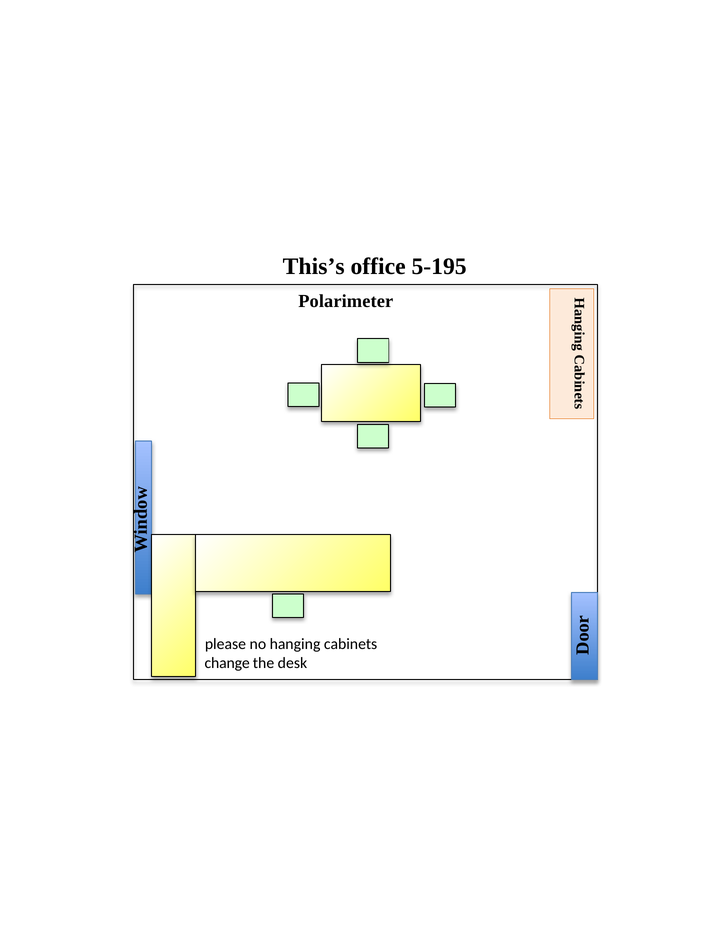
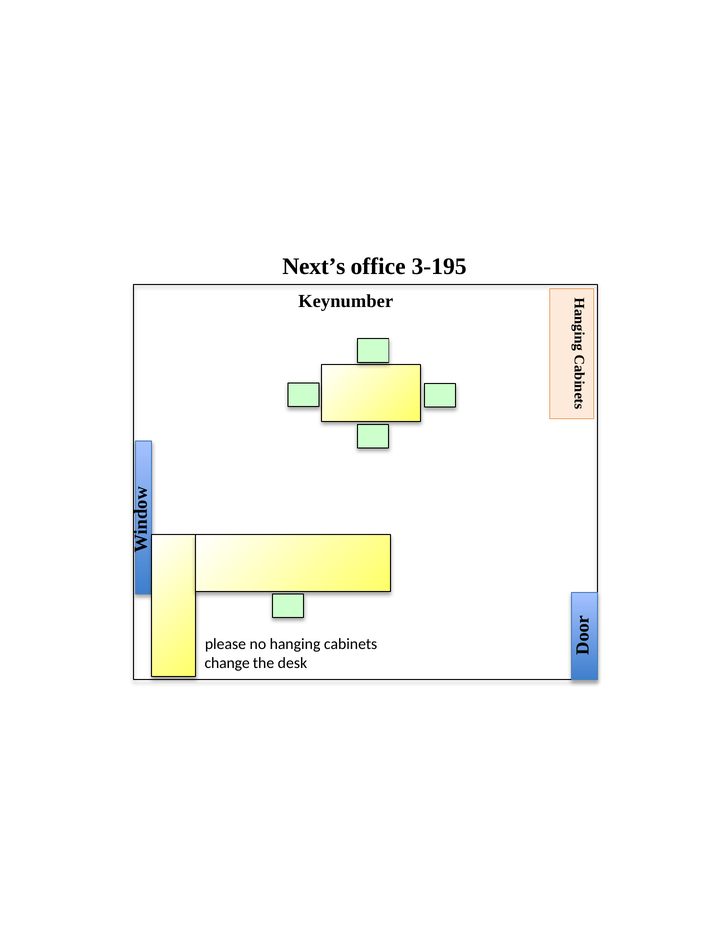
This’s: This’s -> Next’s
5-195: 5-195 -> 3-195
Polarimeter: Polarimeter -> Keynumber
